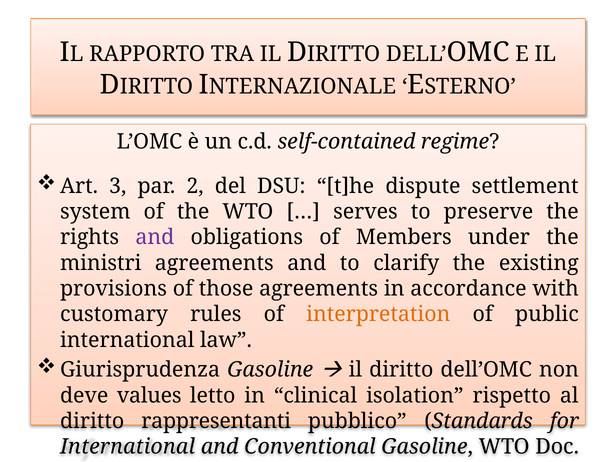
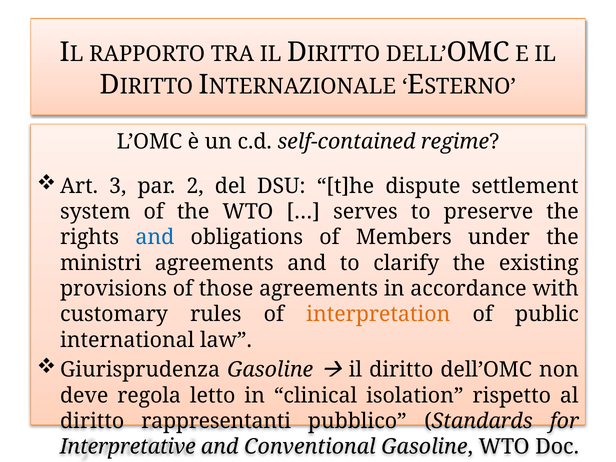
and at (155, 237) colour: purple -> blue
values: values -> regola
International at (128, 447): International -> Interpretative
